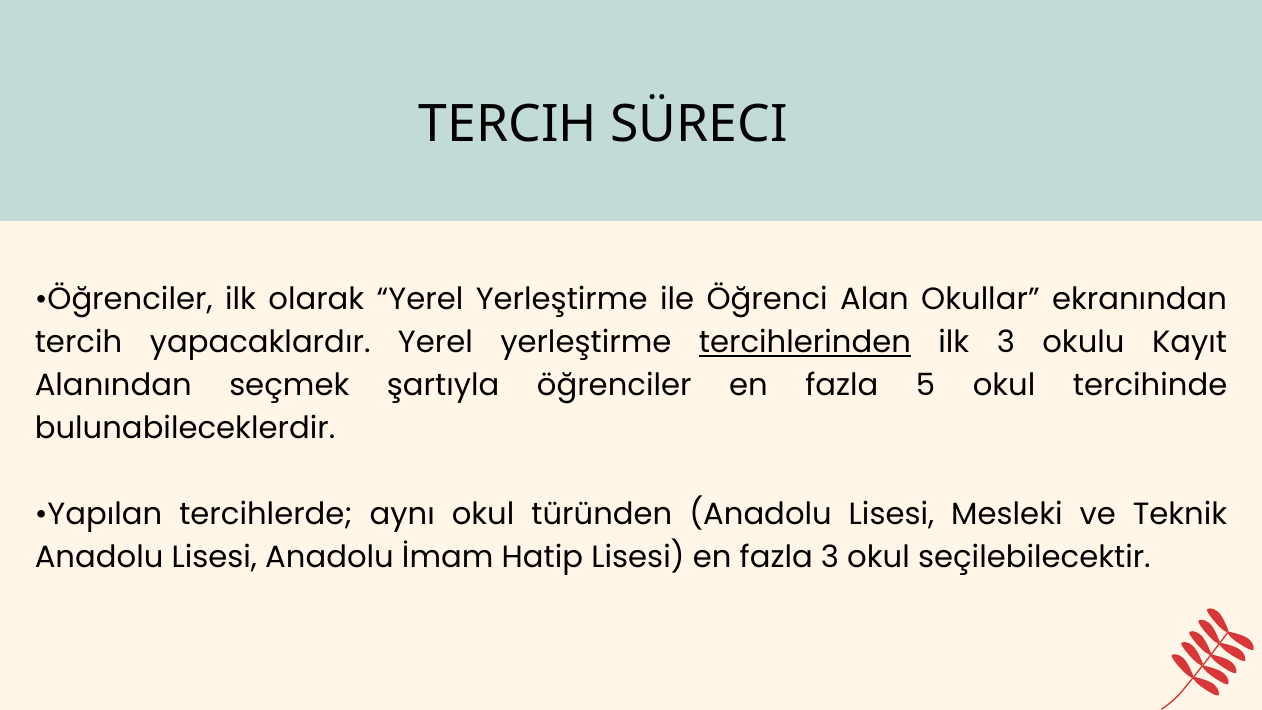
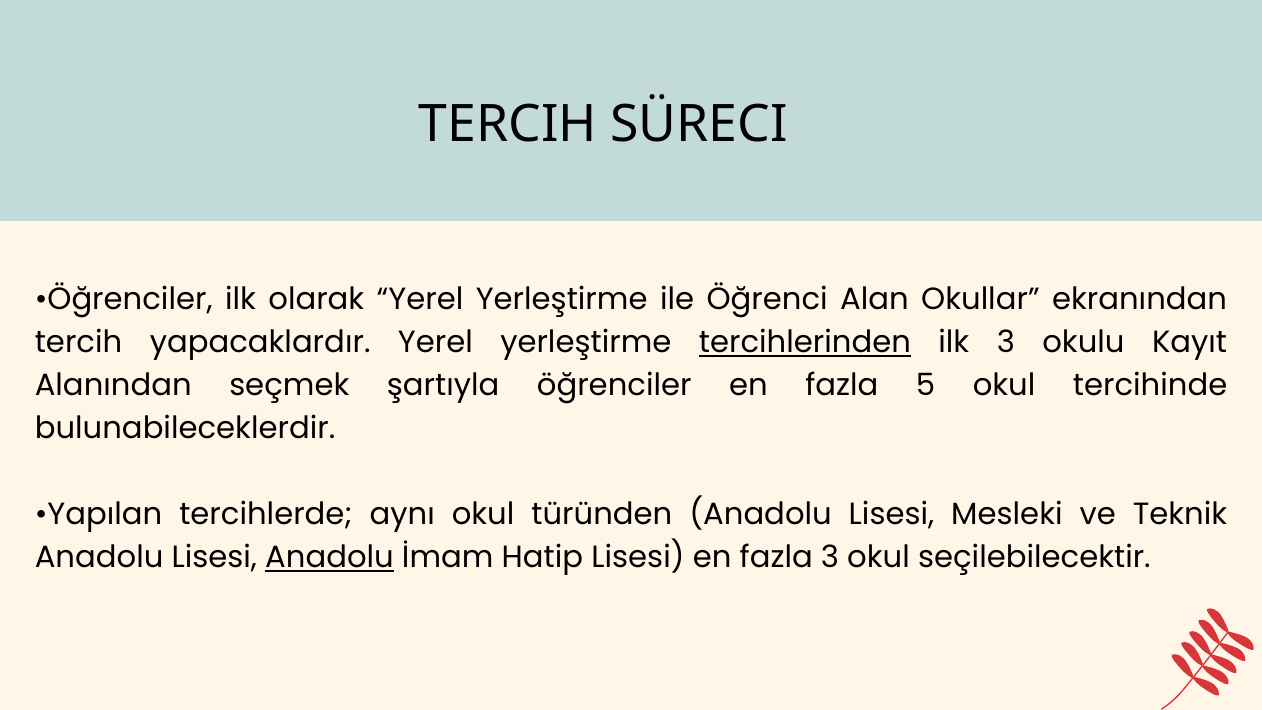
Anadolu at (330, 557) underline: none -> present
